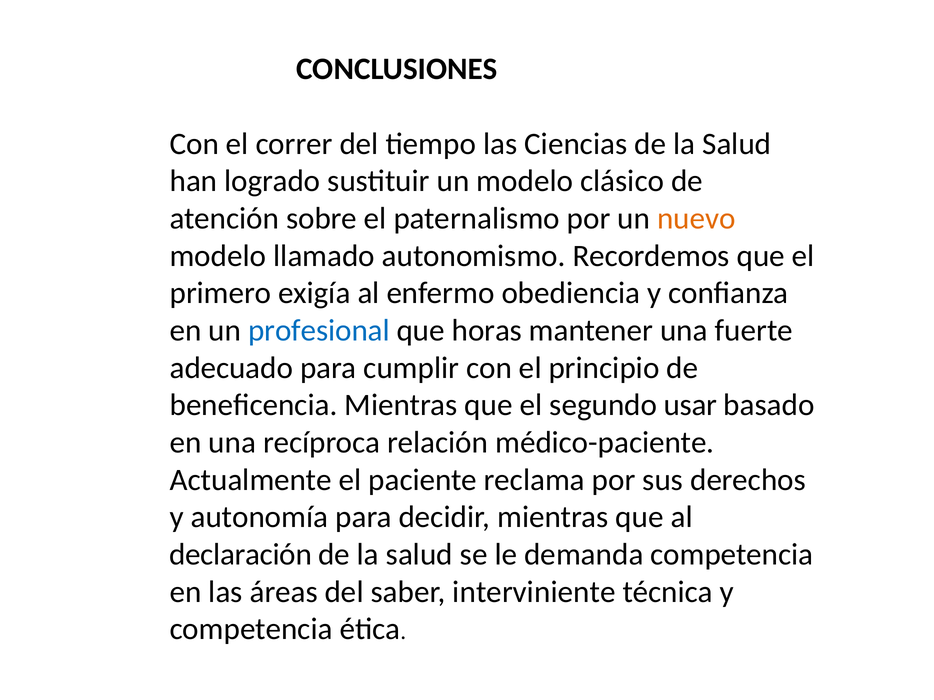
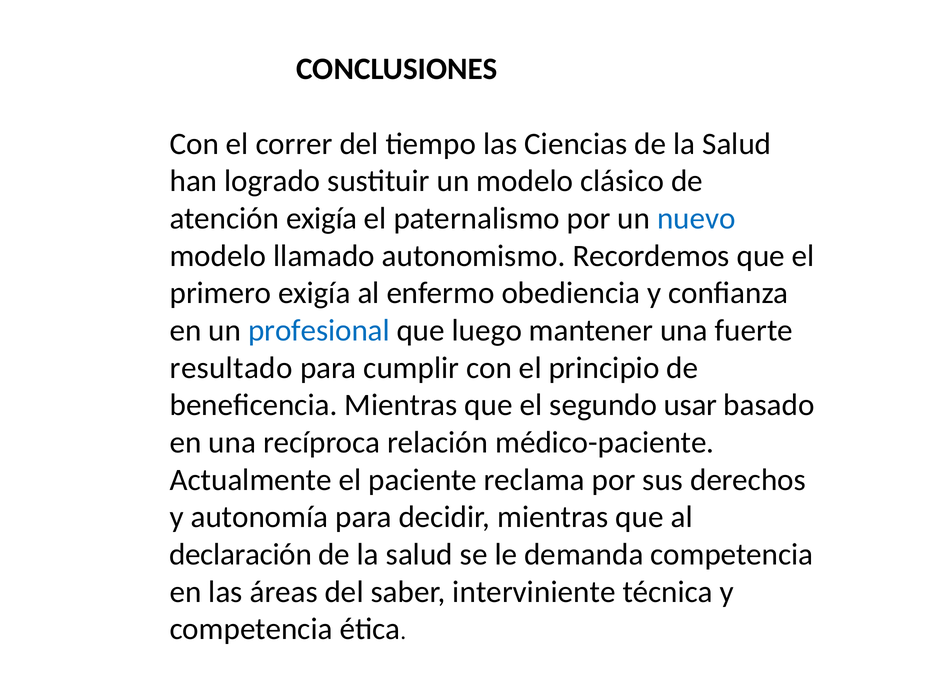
atención sobre: sobre -> exigía
nuevo colour: orange -> blue
horas: horas -> luego
adecuado: adecuado -> resultado
